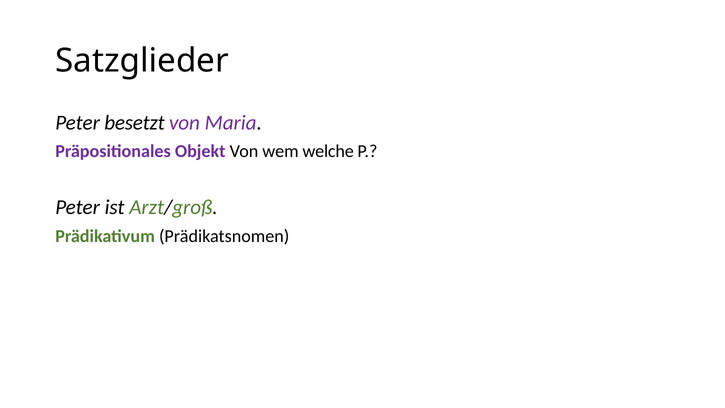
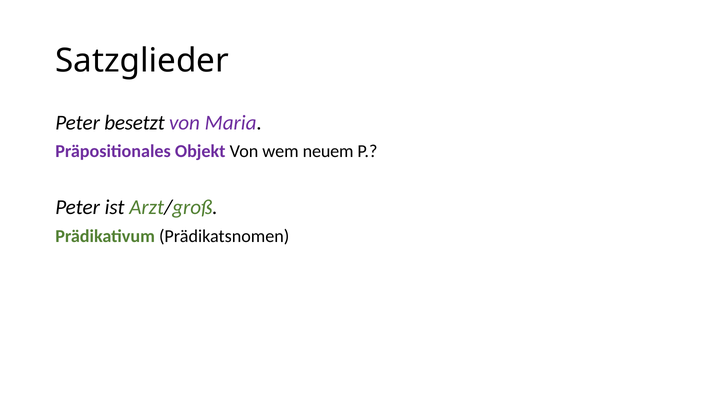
welche: welche -> neuem
